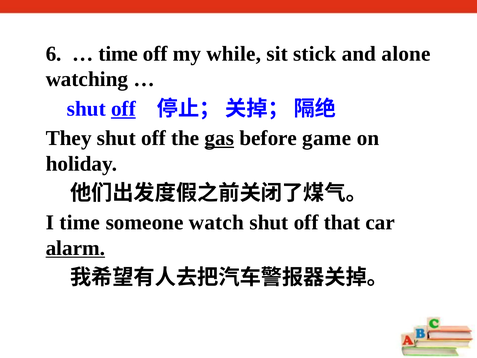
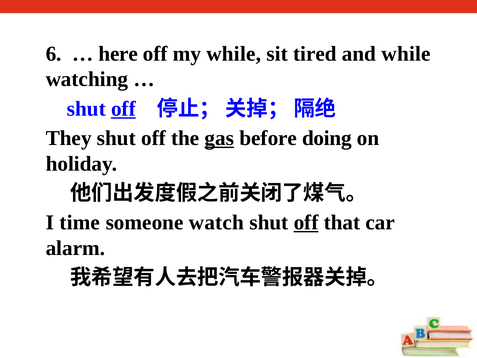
time at (118, 54): time -> here
stick: stick -> tired
and alone: alone -> while
game: game -> doing
off at (306, 222) underline: none -> present
alarm underline: present -> none
